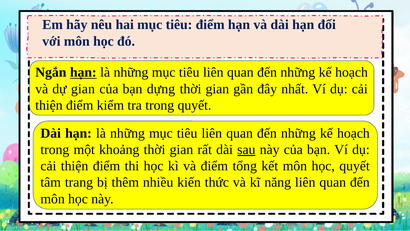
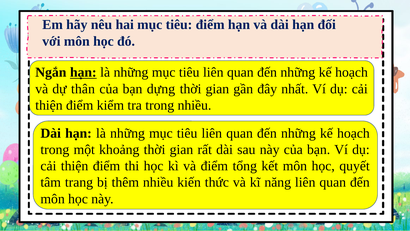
dự gian: gian -> thân
trong quyết: quyết -> nhiều
sau underline: present -> none
